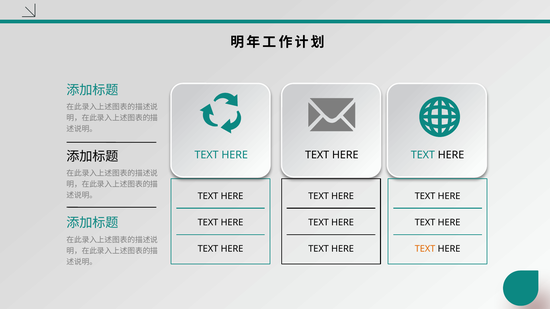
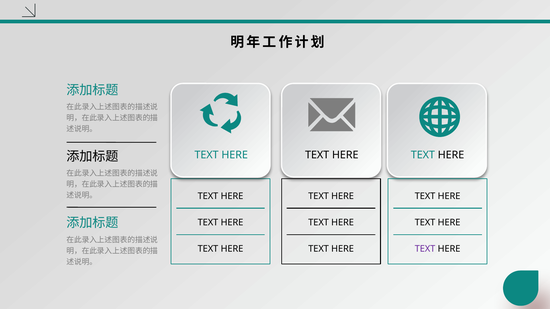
TEXT at (425, 249) colour: orange -> purple
